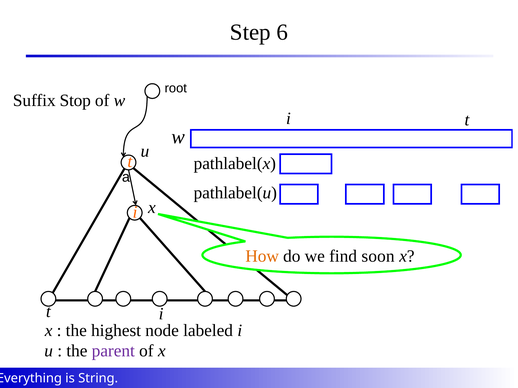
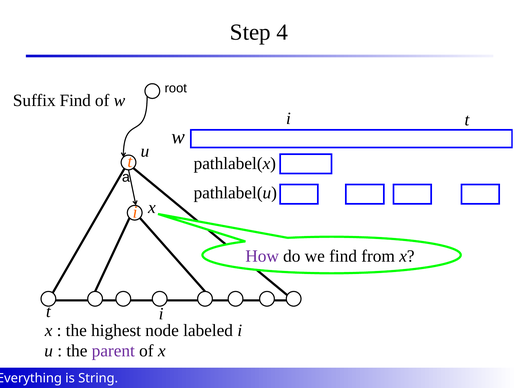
6: 6 -> 4
Suffix Stop: Stop -> Find
How colour: orange -> purple
soon: soon -> from
